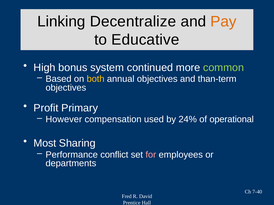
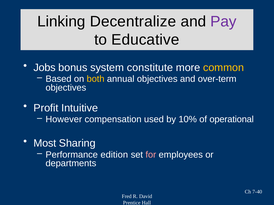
Pay colour: orange -> purple
High: High -> Jobs
continued: continued -> constitute
common colour: light green -> yellow
than-term: than-term -> over-term
Primary: Primary -> Intuitive
24%: 24% -> 10%
conflict: conflict -> edition
